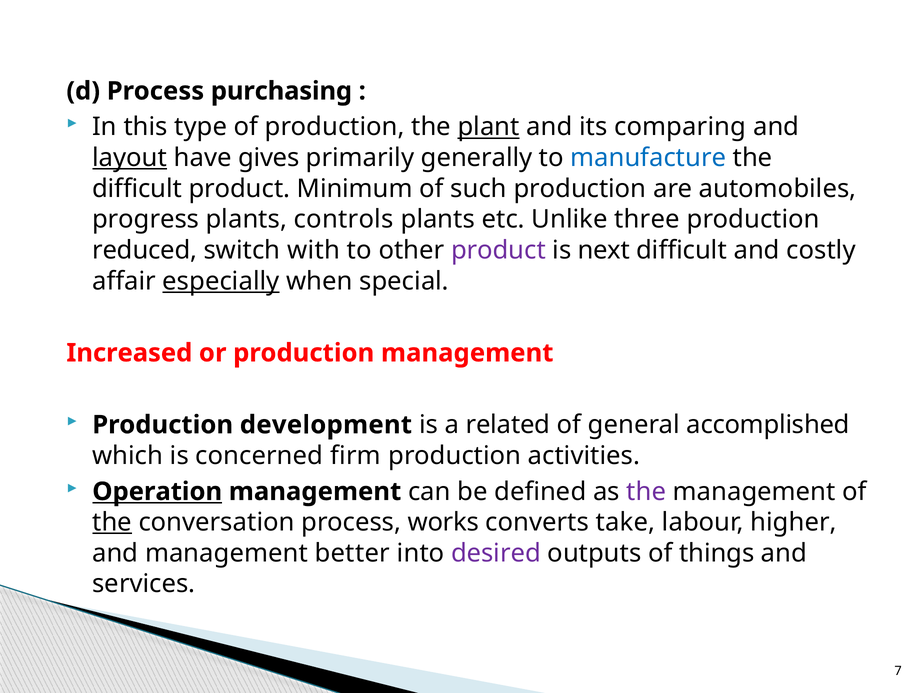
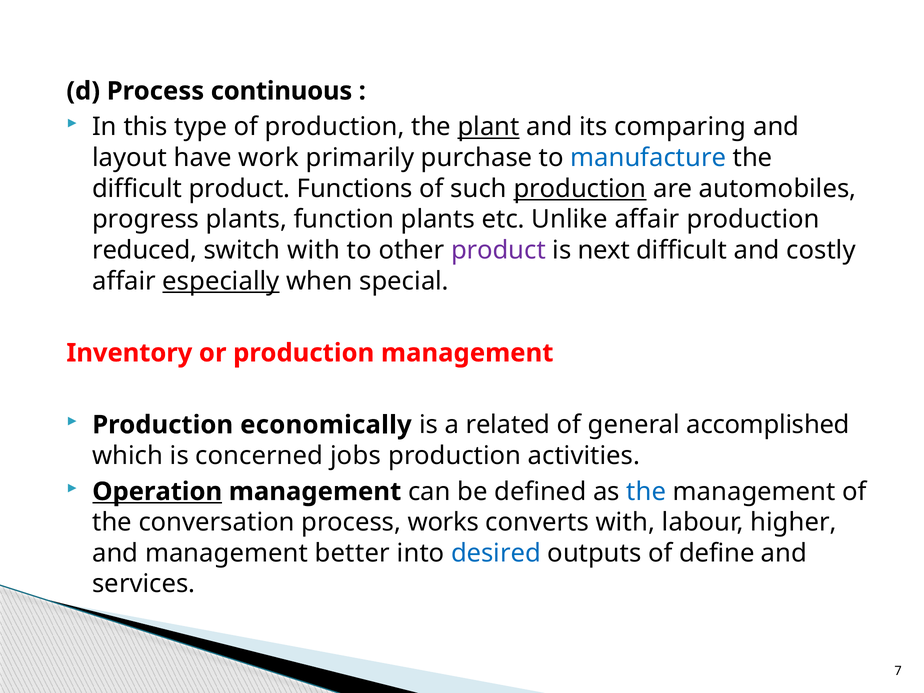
purchasing: purchasing -> continuous
layout underline: present -> none
gives: gives -> work
generally: generally -> purchase
Minimum: Minimum -> Functions
production at (580, 189) underline: none -> present
controls: controls -> function
Unlike three: three -> affair
Increased: Increased -> Inventory
development: development -> economically
firm: firm -> jobs
the at (646, 492) colour: purple -> blue
the at (112, 522) underline: present -> none
converts take: take -> with
desired colour: purple -> blue
things: things -> define
